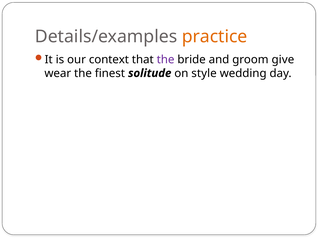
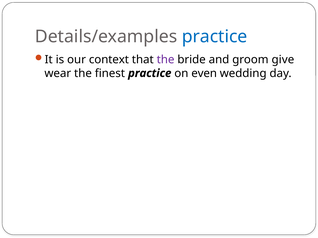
practice at (215, 37) colour: orange -> blue
finest solitude: solitude -> practice
style: style -> even
